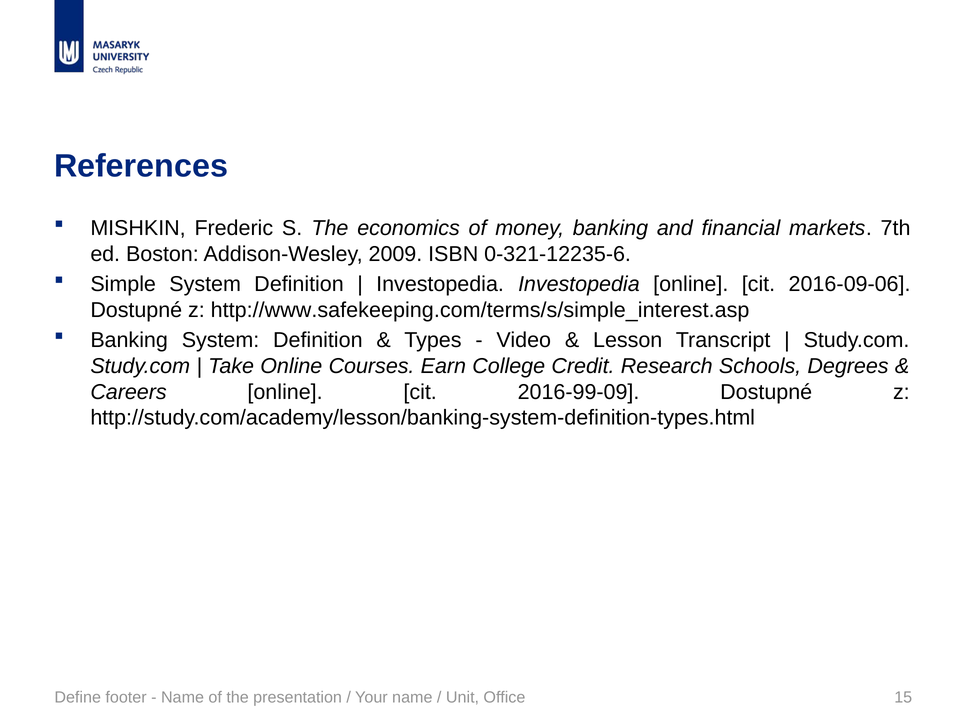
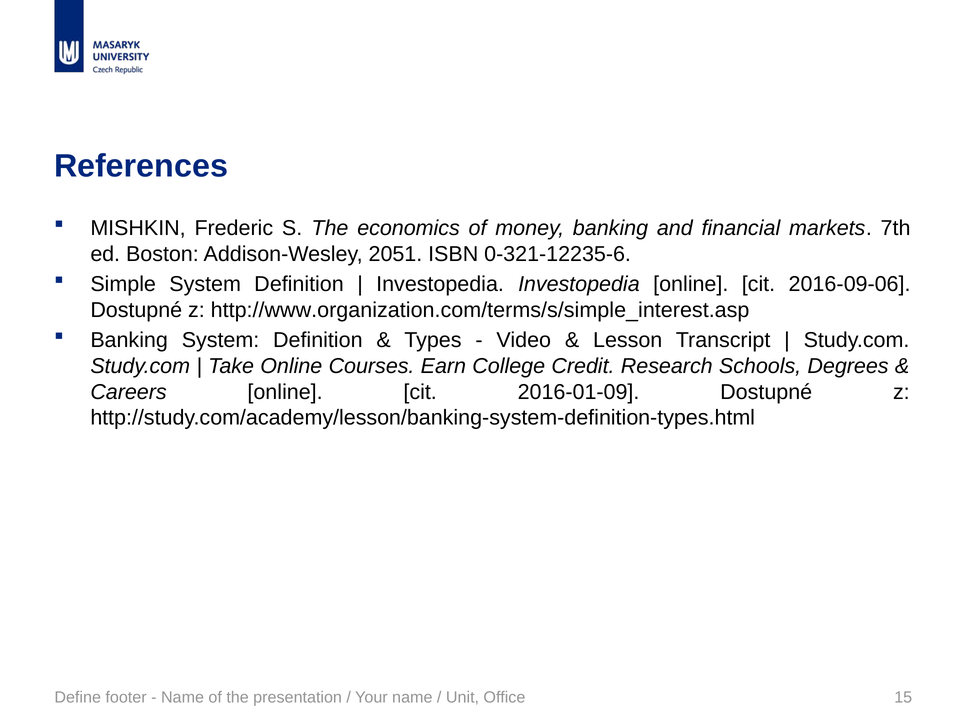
2009: 2009 -> 2051
http://www.safekeeping.com/terms/s/simple_interest.asp: http://www.safekeeping.com/terms/s/simple_interest.asp -> http://www.organization.com/terms/s/simple_interest.asp
2016-99-09: 2016-99-09 -> 2016-01-09
